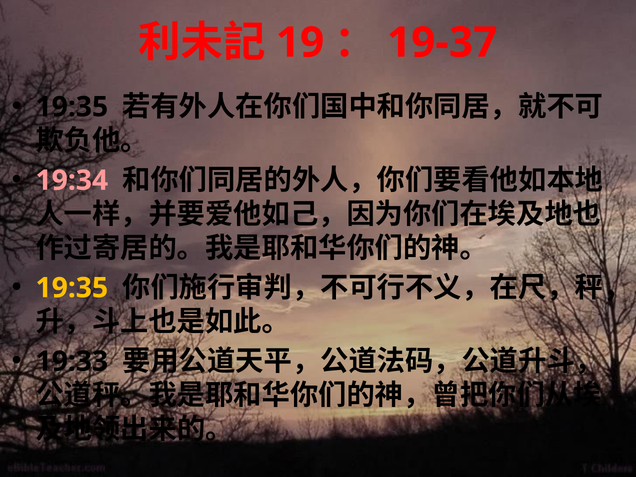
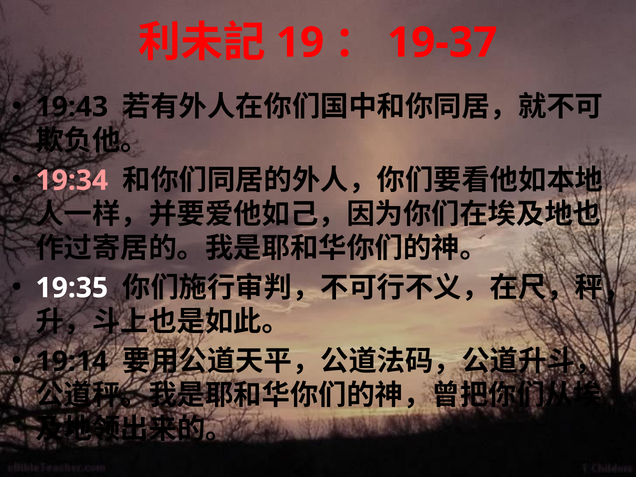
19:35 at (72, 107): 19:35 -> 19:43
19:35 at (72, 288) colour: yellow -> white
19:33: 19:33 -> 19:14
